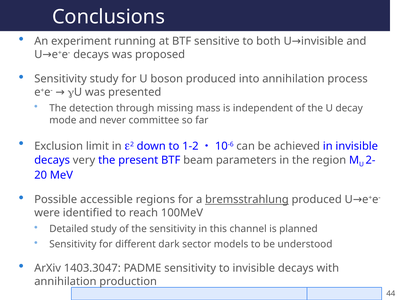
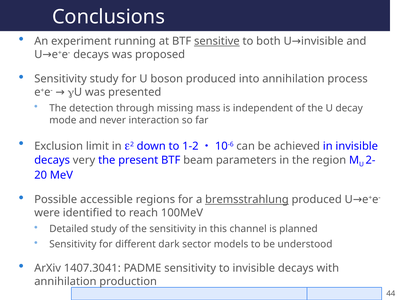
sensitive underline: none -> present
committee: committee -> interaction
1403.3047: 1403.3047 -> 1407.3041
